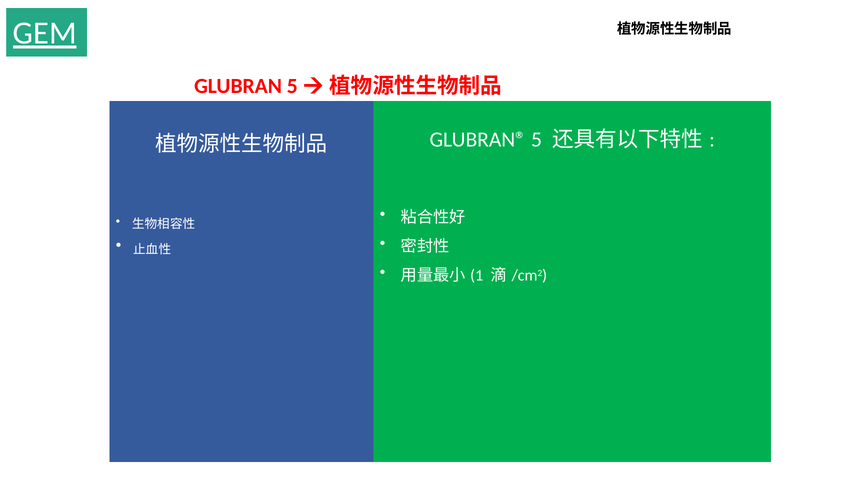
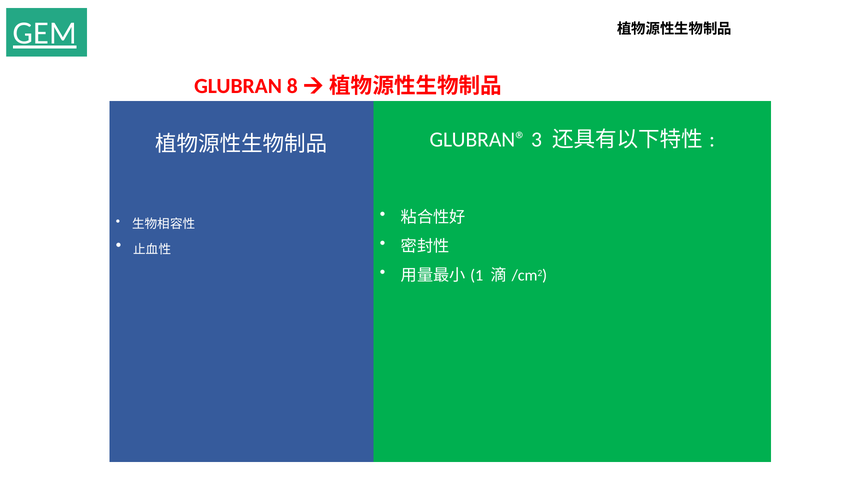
GLUBRAN 5: 5 -> 8
GLUBRAN® 5: 5 -> 3
